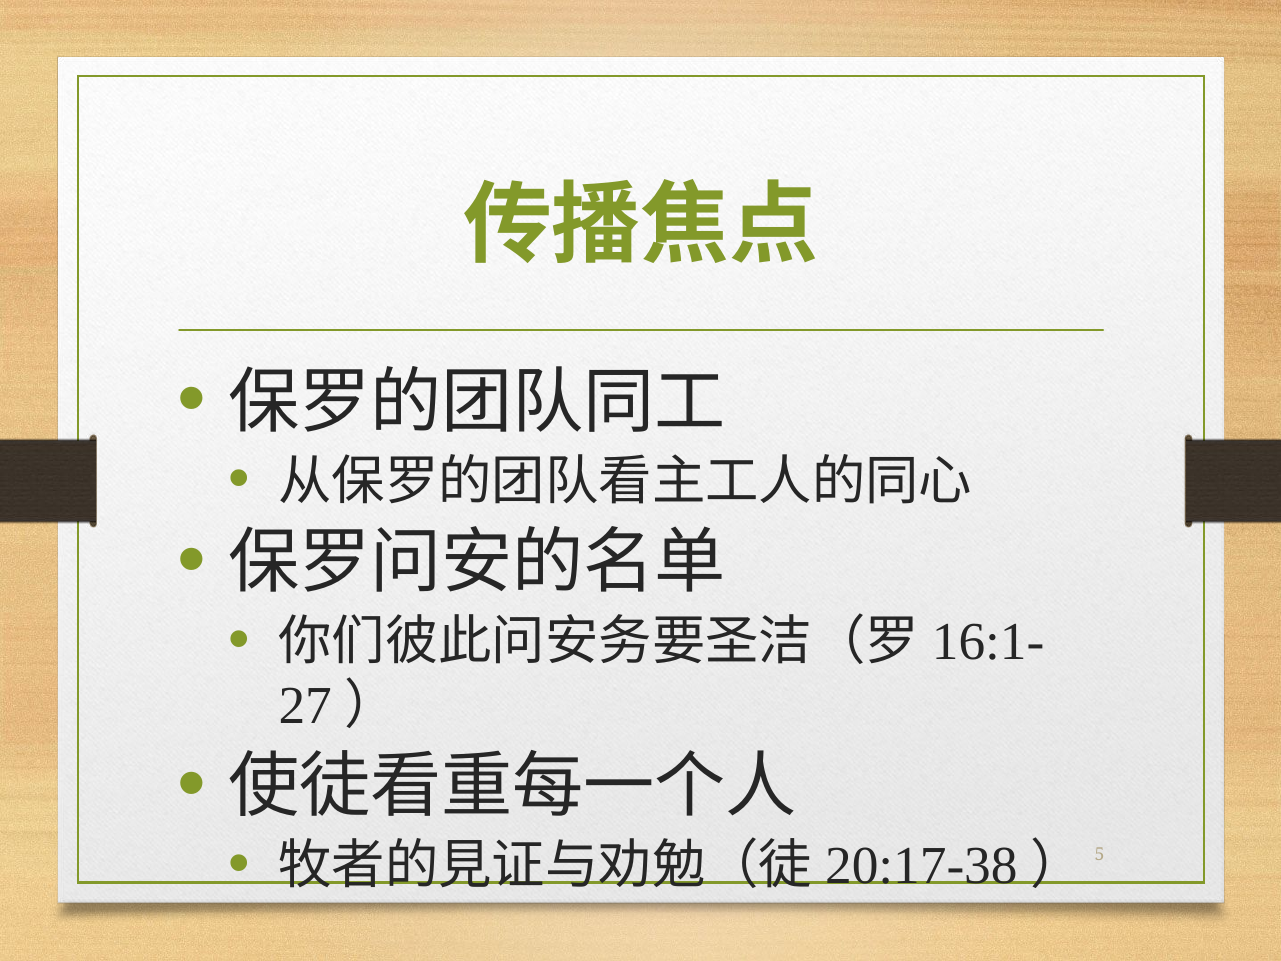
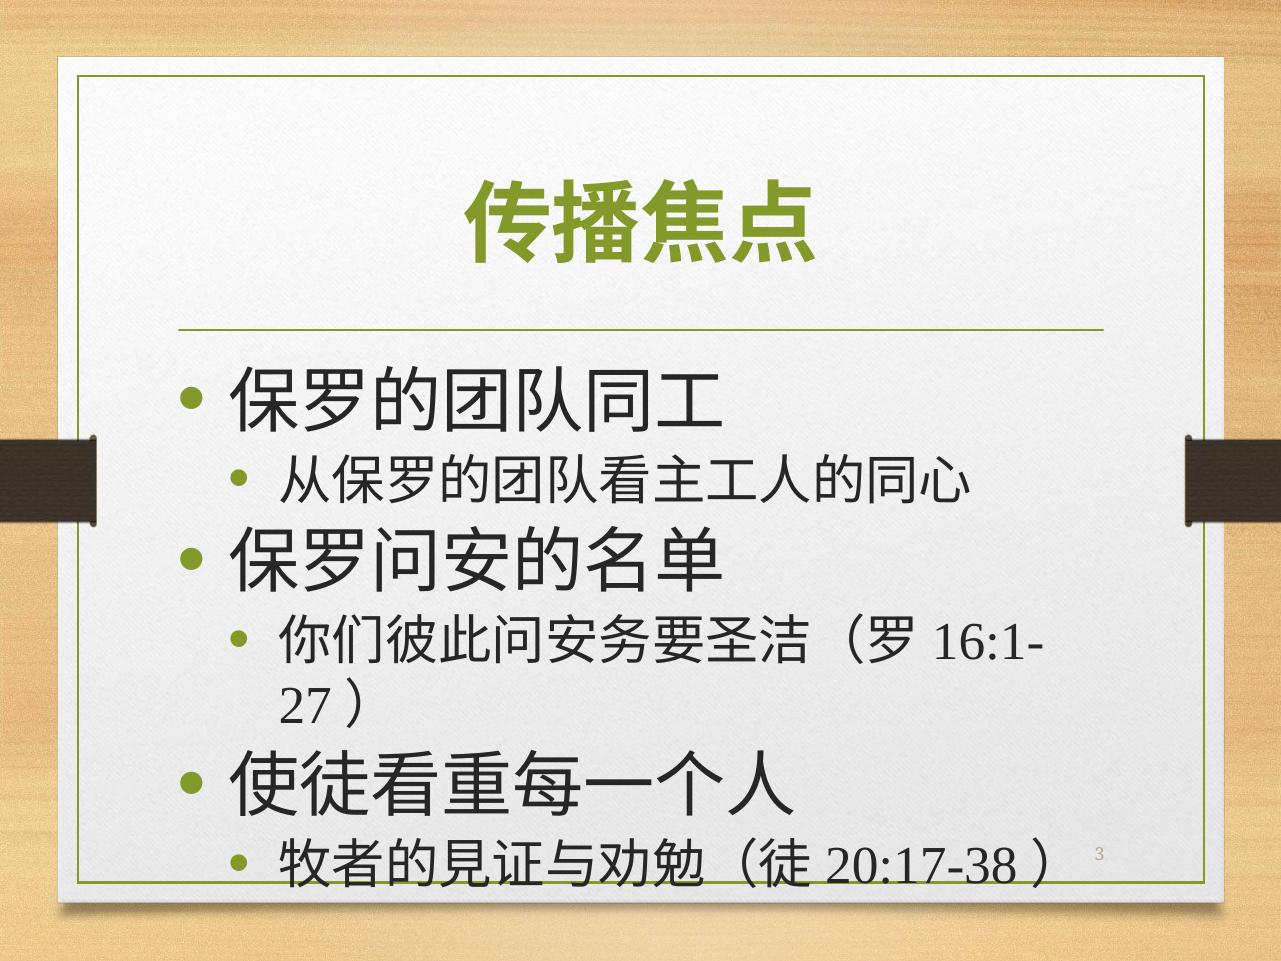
5: 5 -> 3
